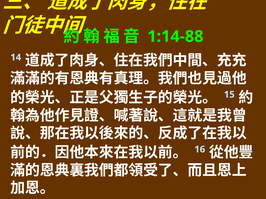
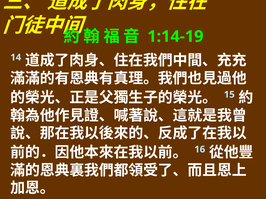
1:14-88: 1:14-88 -> 1:14-19
